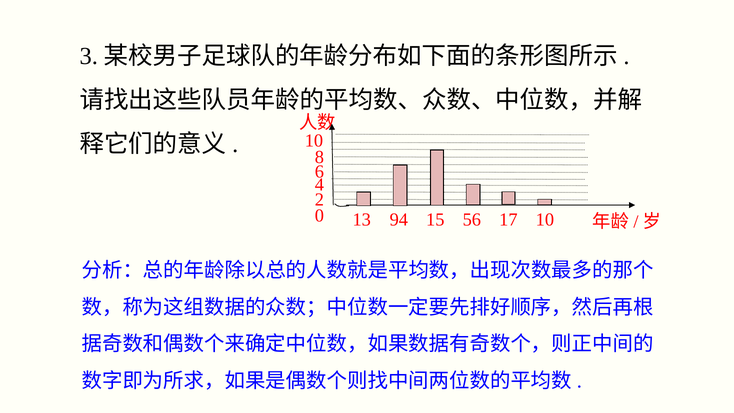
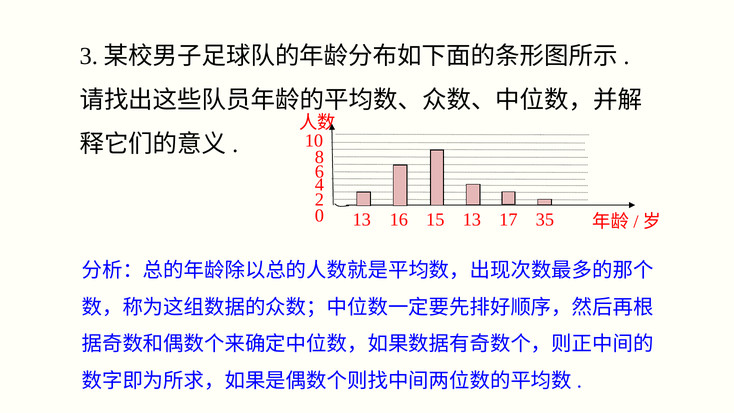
94: 94 -> 16
15 56: 56 -> 13
17 10: 10 -> 35
